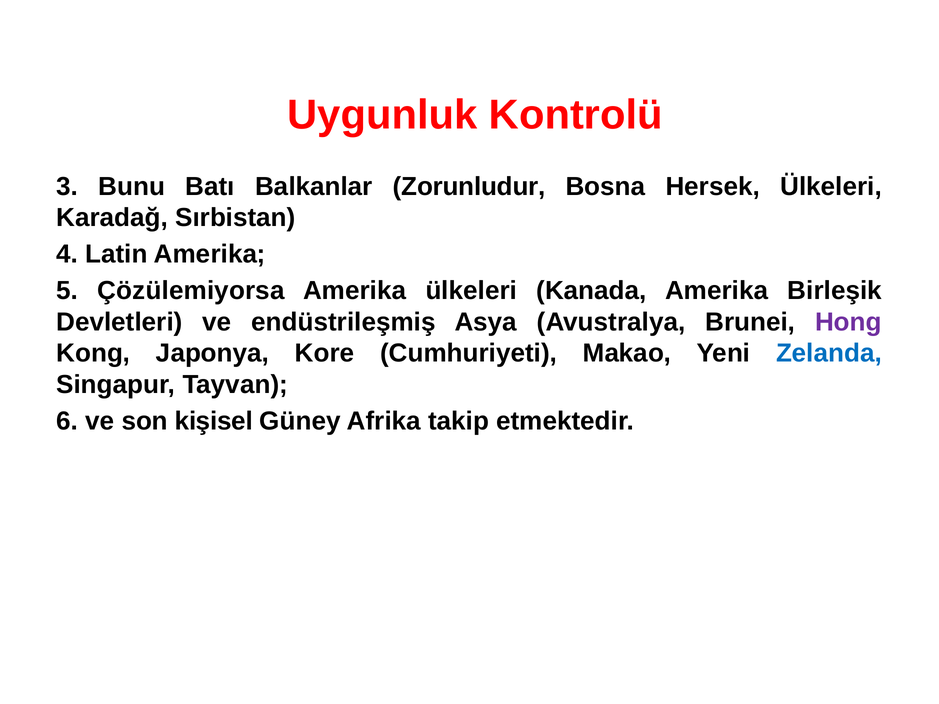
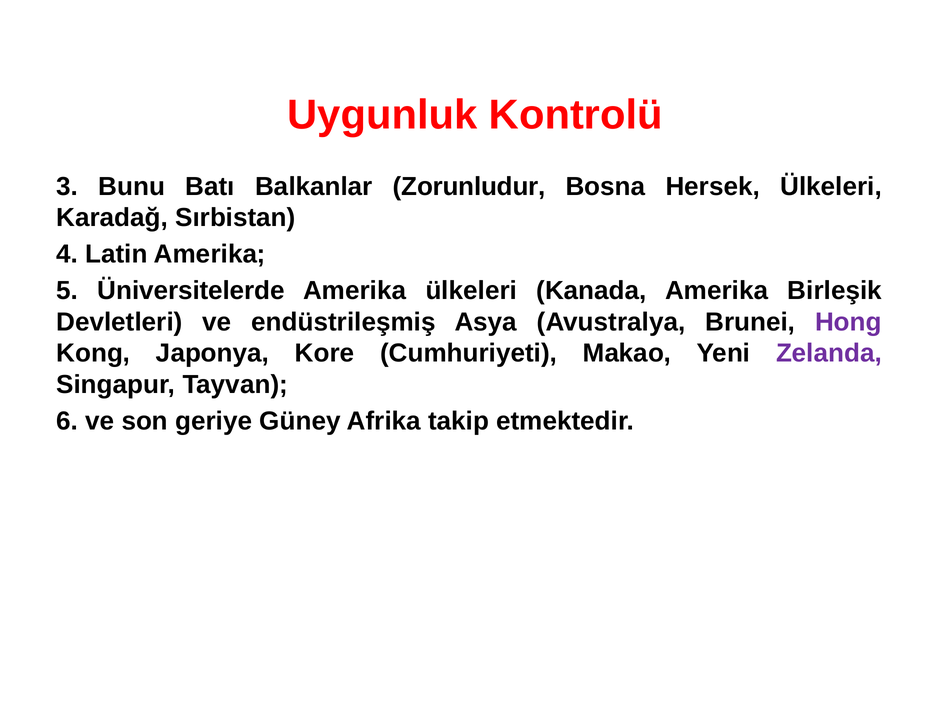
Çözülemiyorsa: Çözülemiyorsa -> Üniversitelerde
Zelanda colour: blue -> purple
kişisel: kişisel -> geriye
